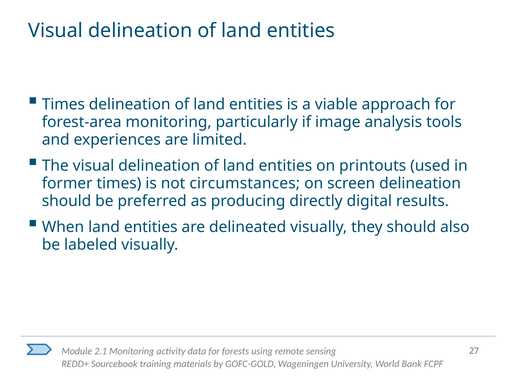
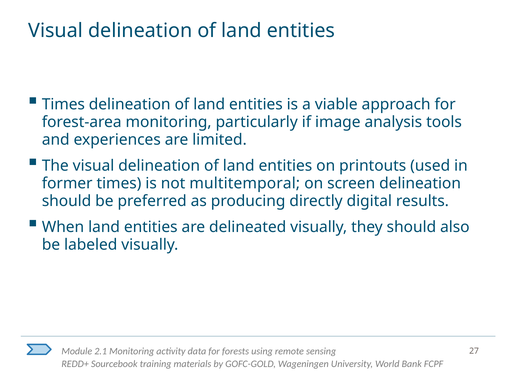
circumstances: circumstances -> multitemporal
